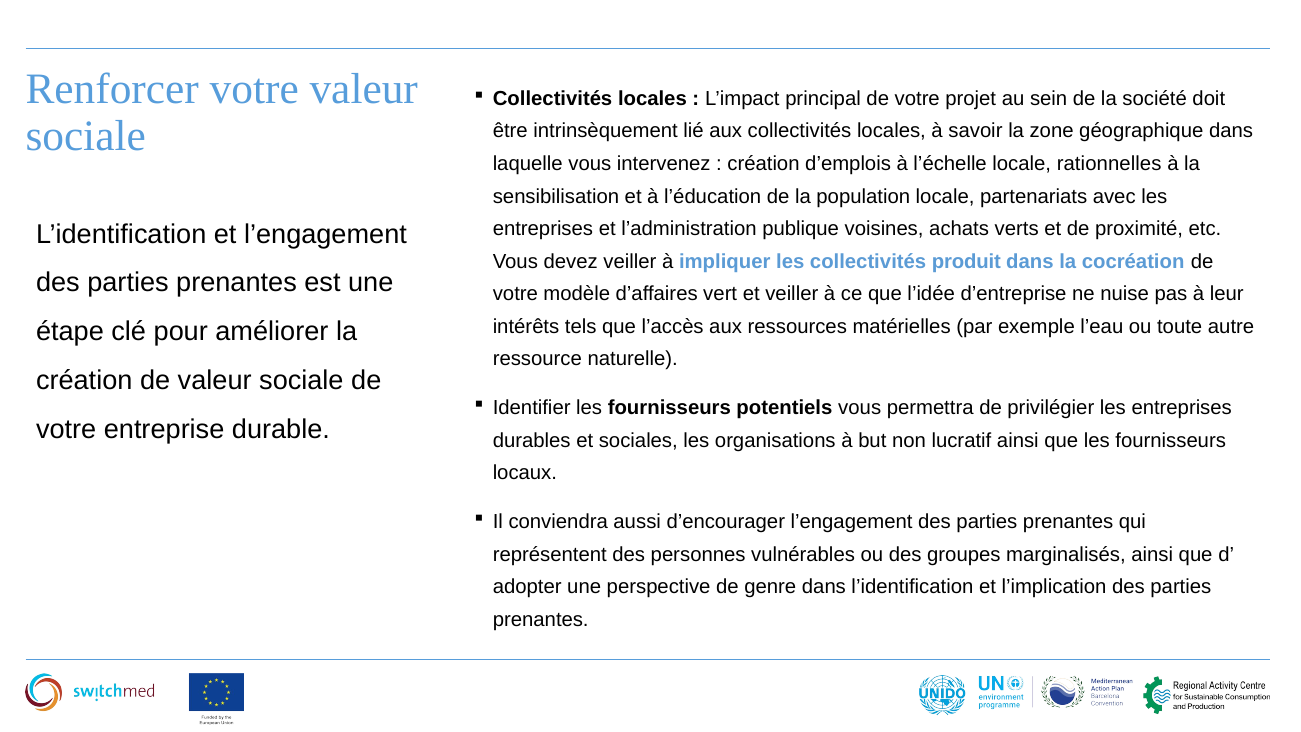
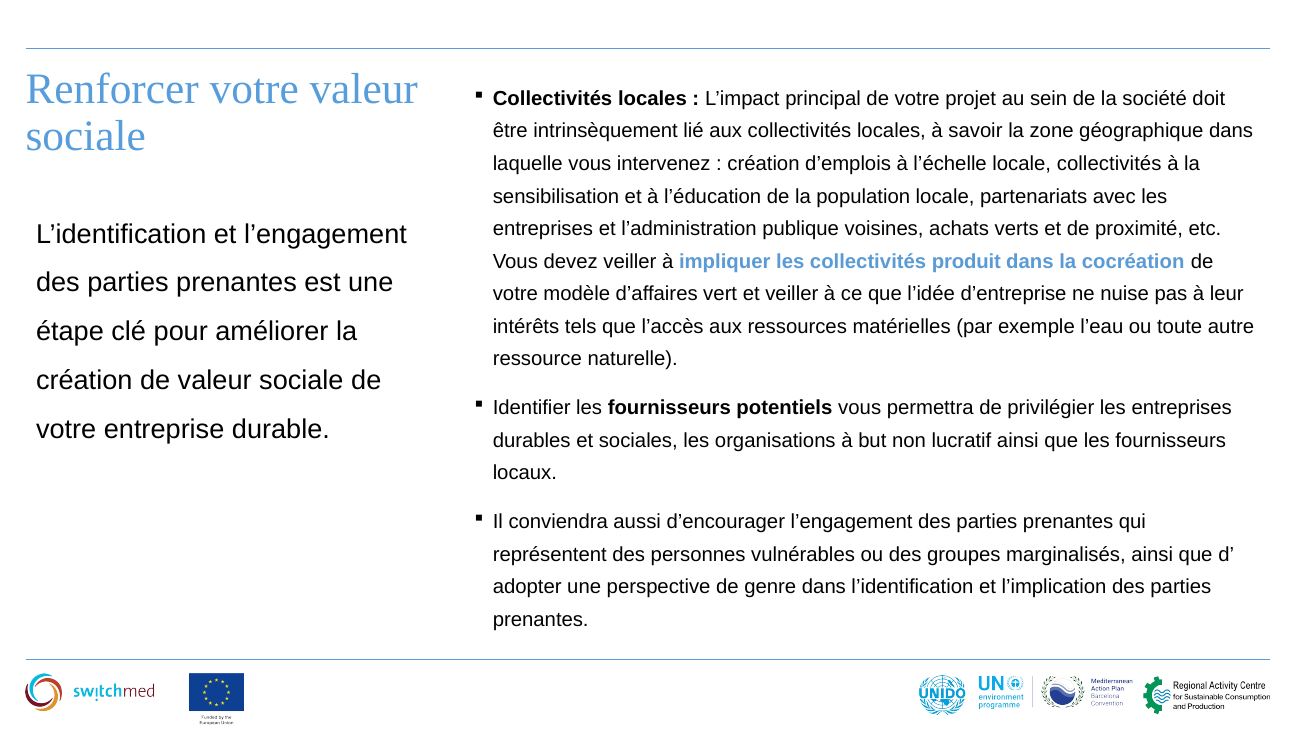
locale rationnelles: rationnelles -> collectivités
